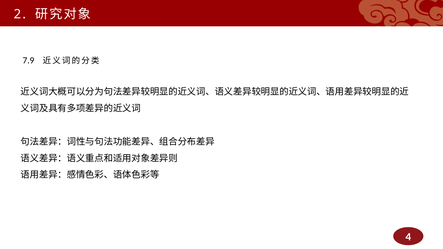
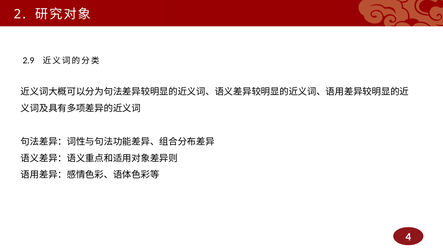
7.9: 7.9 -> 2.9
